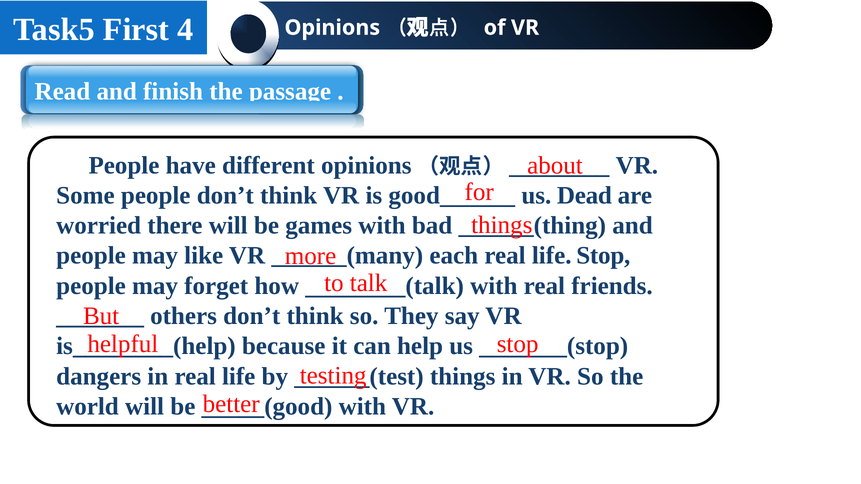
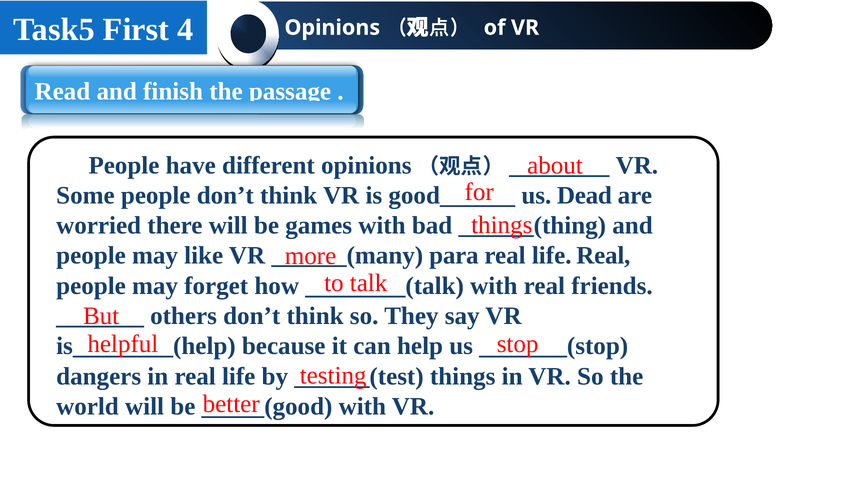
each: each -> para
life Stop: Stop -> Real
